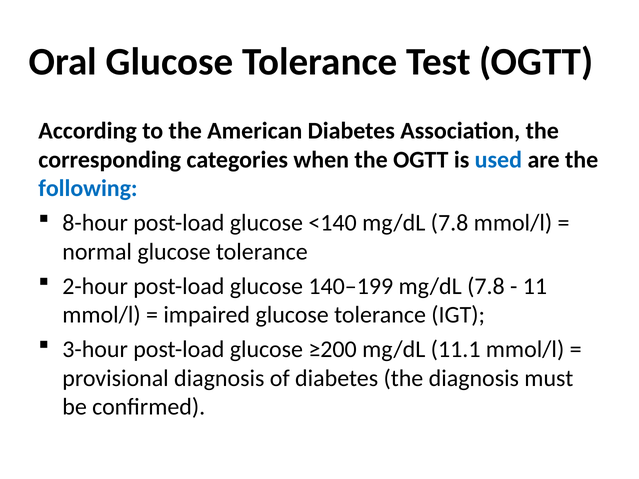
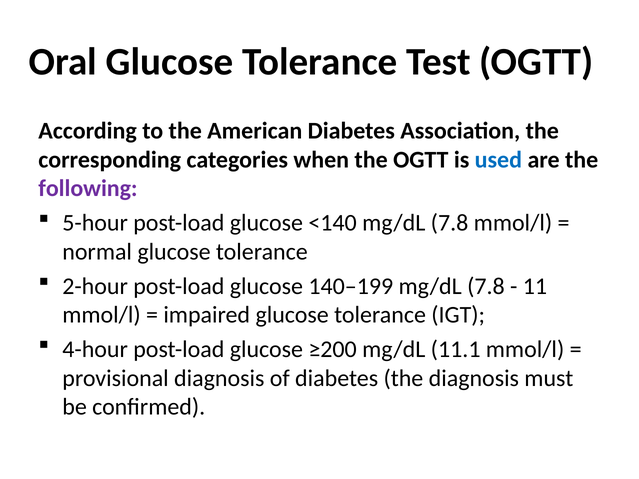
following colour: blue -> purple
8-hour: 8-hour -> 5-hour
3-hour: 3-hour -> 4-hour
